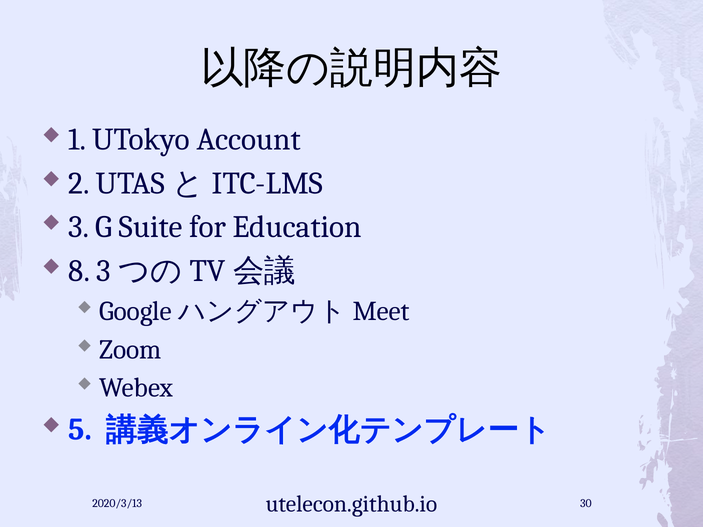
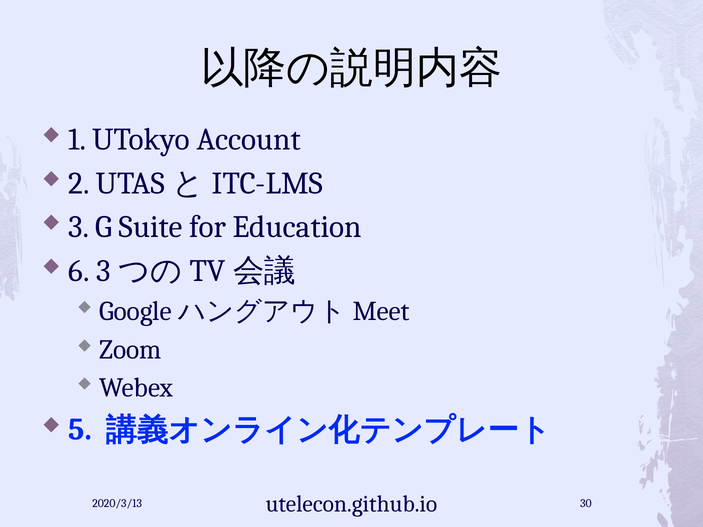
8: 8 -> 6
